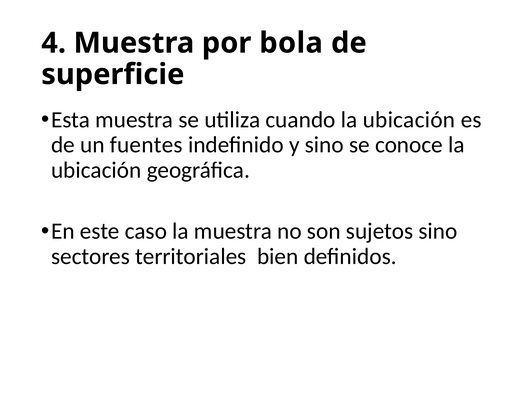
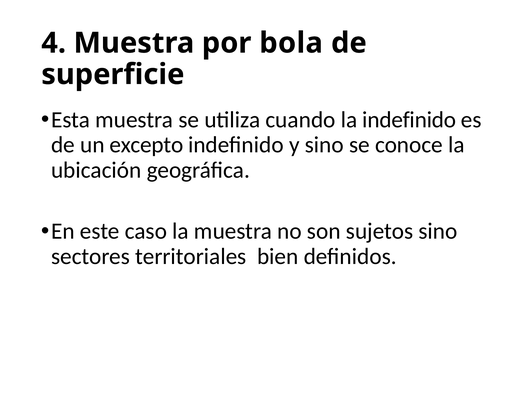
cuando la ubicación: ubicación -> indefinido
fuentes: fuentes -> excepto
